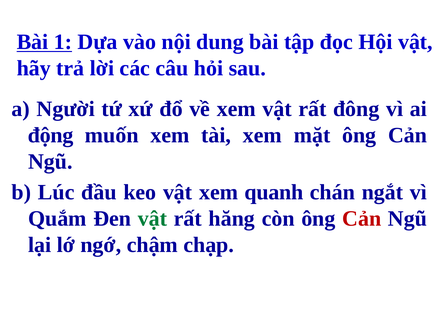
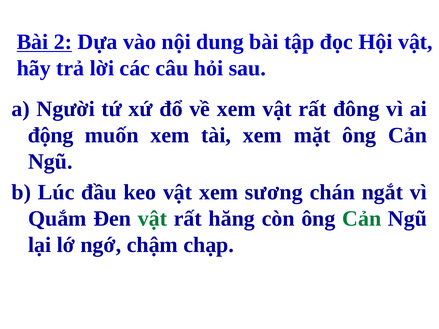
1: 1 -> 2
quanh: quanh -> sương
Cản at (362, 219) colour: red -> green
